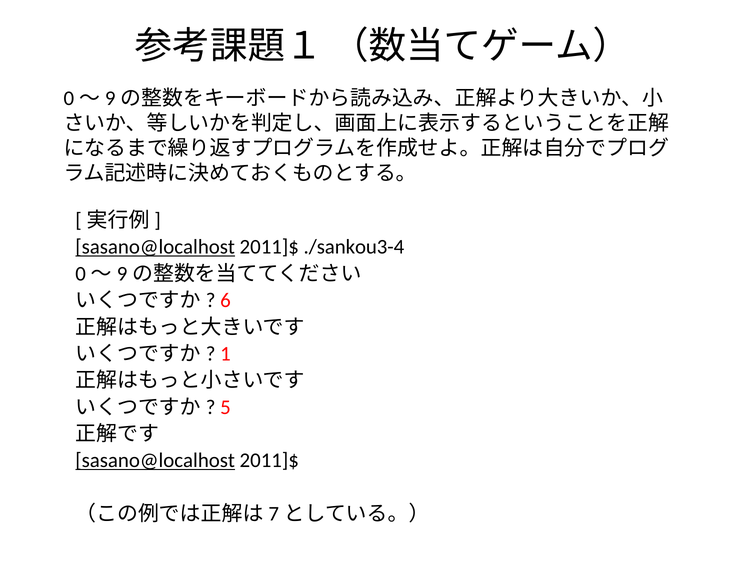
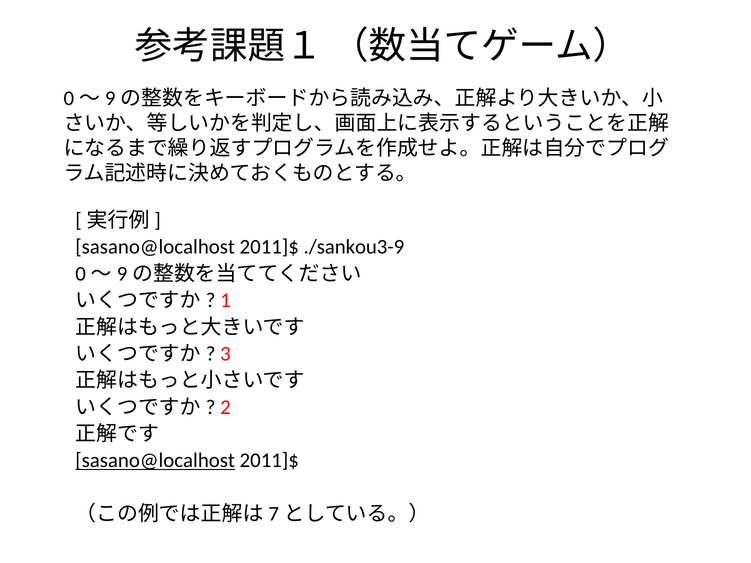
sasano@localhost at (155, 247) underline: present -> none
./sankou3-4: ./sankou3-4 -> ./sankou3-9
6: 6 -> 1
1: 1 -> 3
5: 5 -> 2
